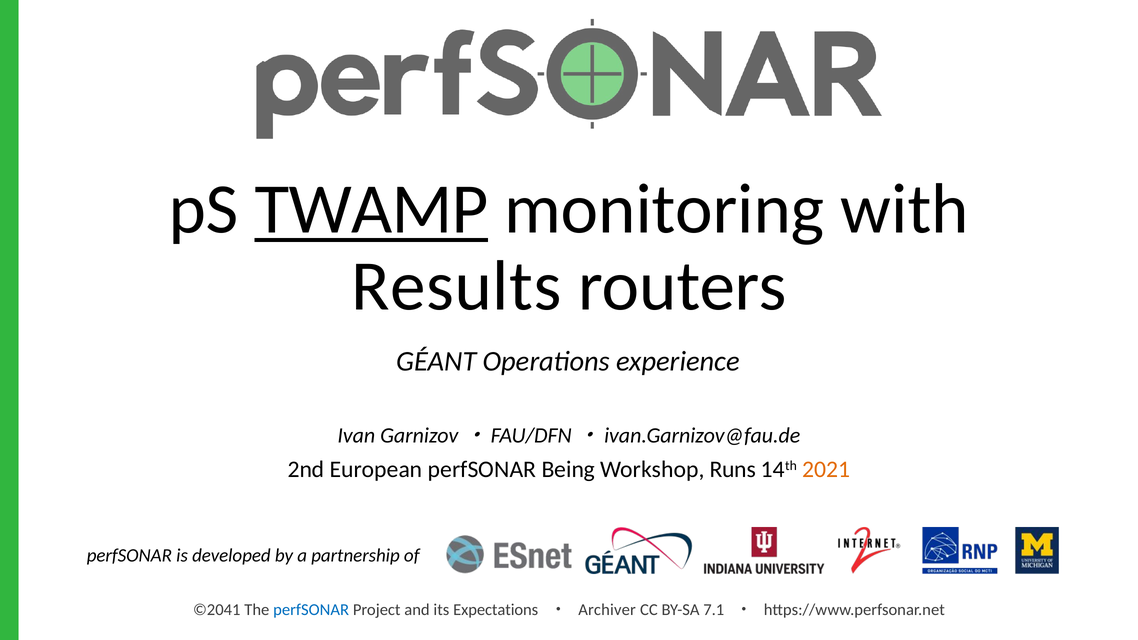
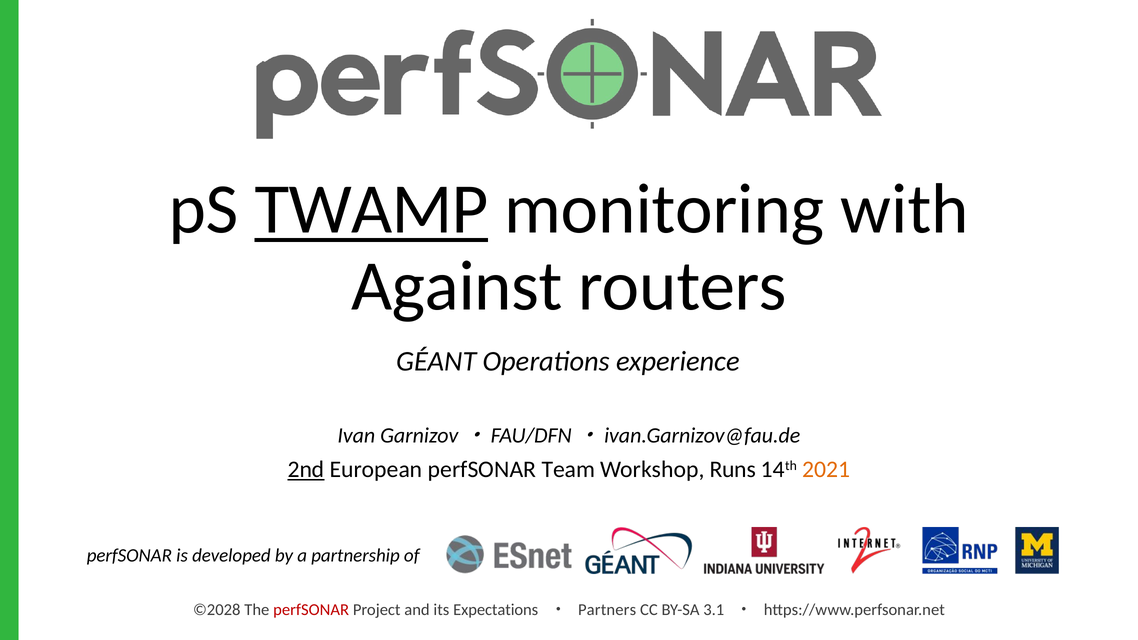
Results: Results -> Against
2nd underline: none -> present
Being: Being -> Team
©2041: ©2041 -> ©2028
perfSONAR at (311, 610) colour: blue -> red
Archiver: Archiver -> Partners
7.1: 7.1 -> 3.1
